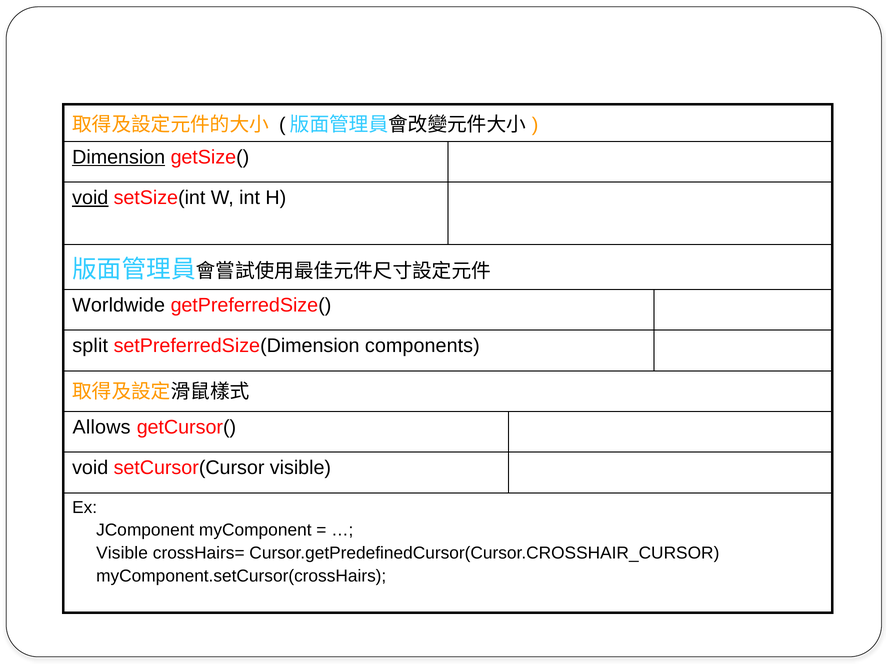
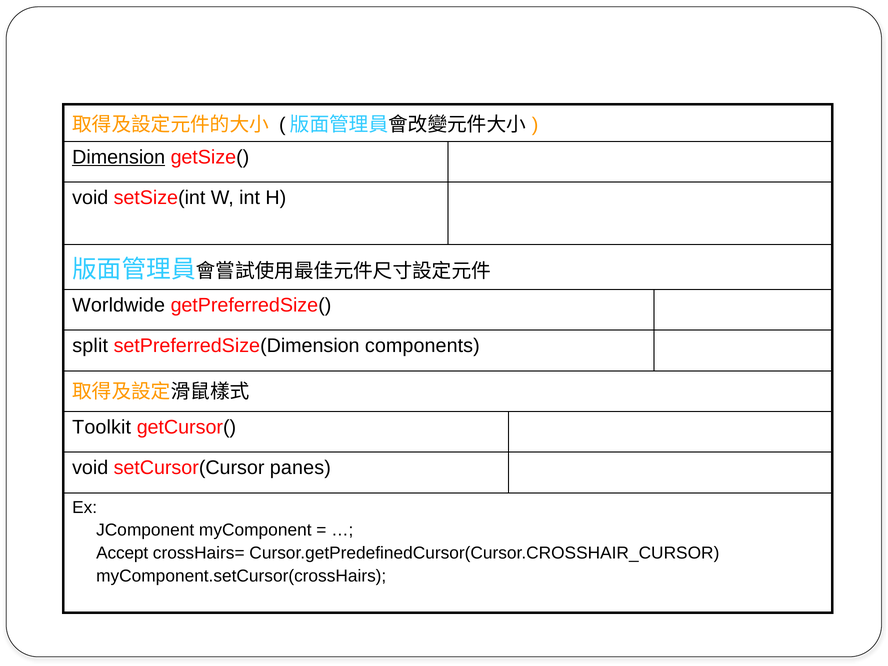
void at (90, 198) underline: present -> none
Allows: Allows -> Toolkit
setCursor(Cursor visible: visible -> panes
Visible at (122, 553): Visible -> Accept
